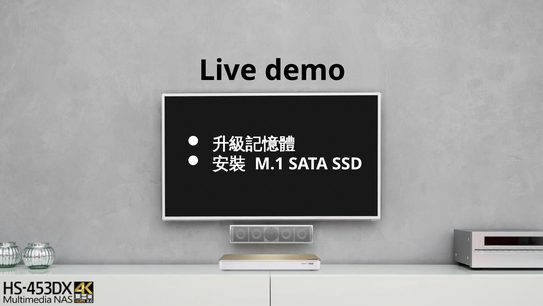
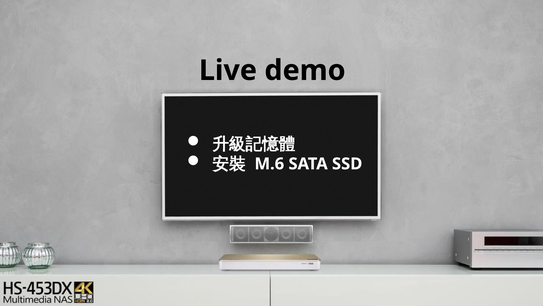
M.1: M.1 -> M.6
